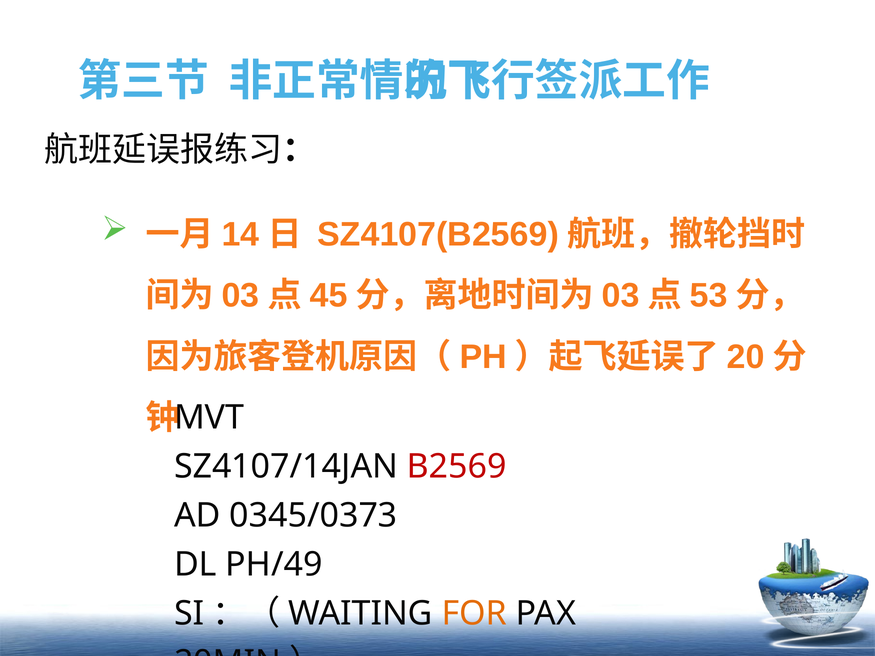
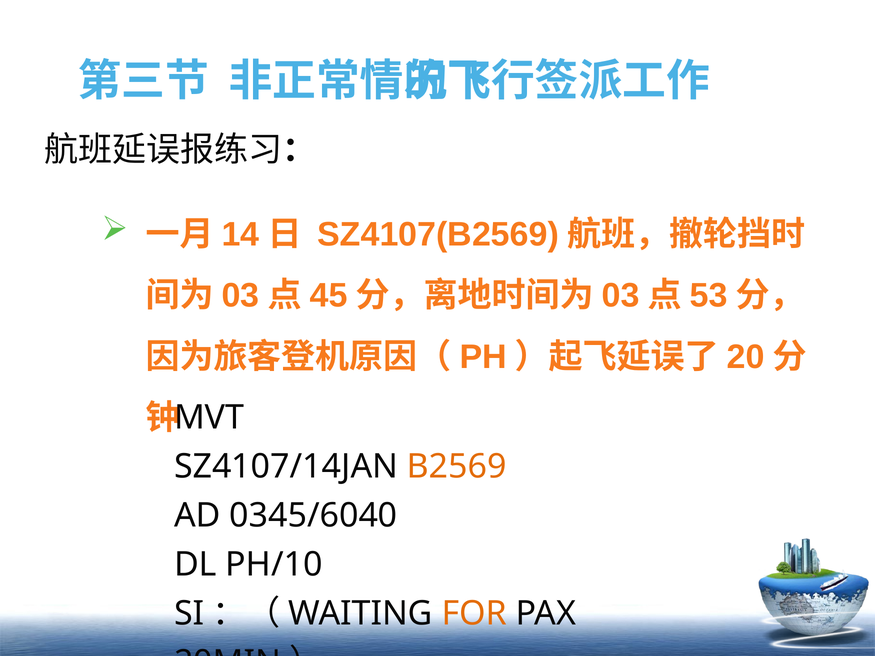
B2569 colour: red -> orange
0345/0373: 0345/0373 -> 0345/6040
PH/49: PH/49 -> PH/10
